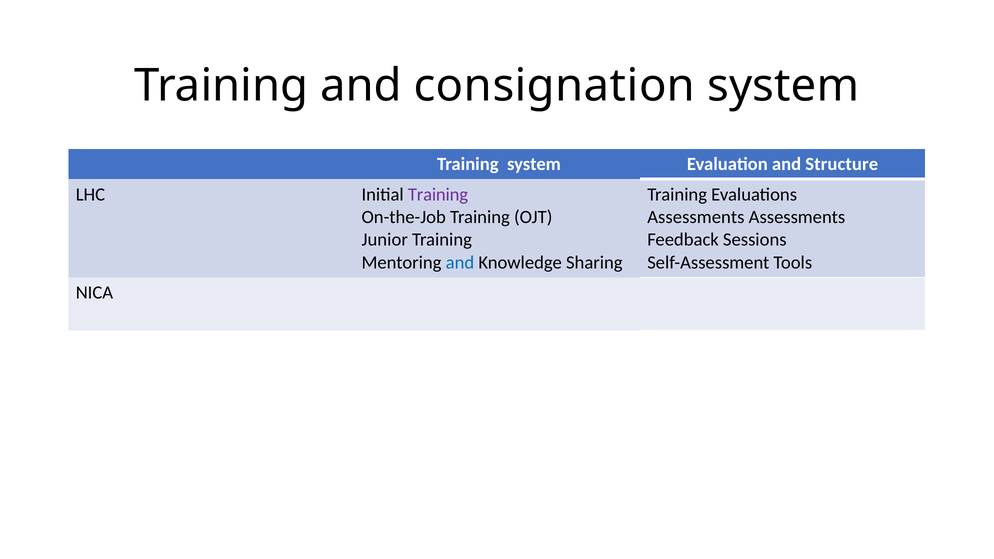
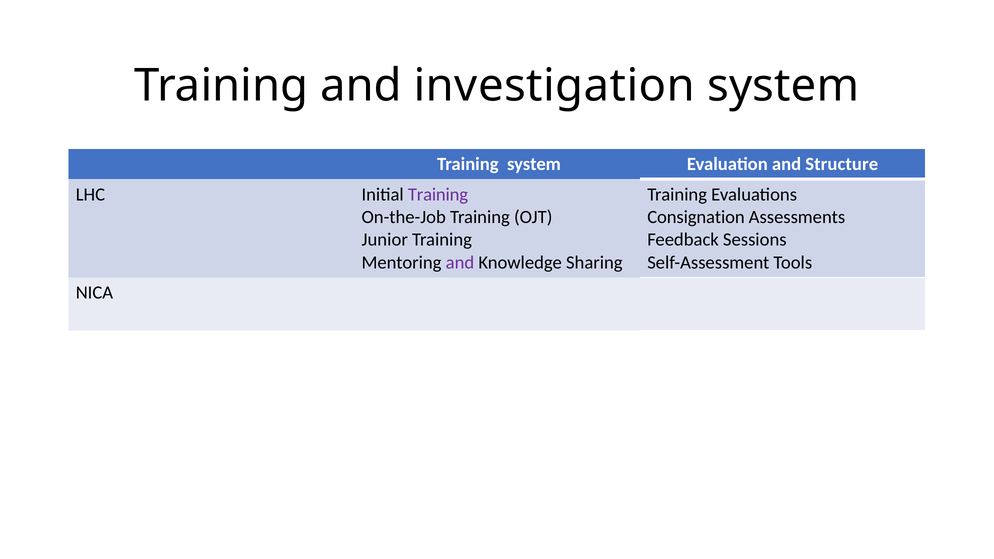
consignation: consignation -> investigation
Assessments at (696, 217): Assessments -> Consignation
and at (460, 263) colour: blue -> purple
